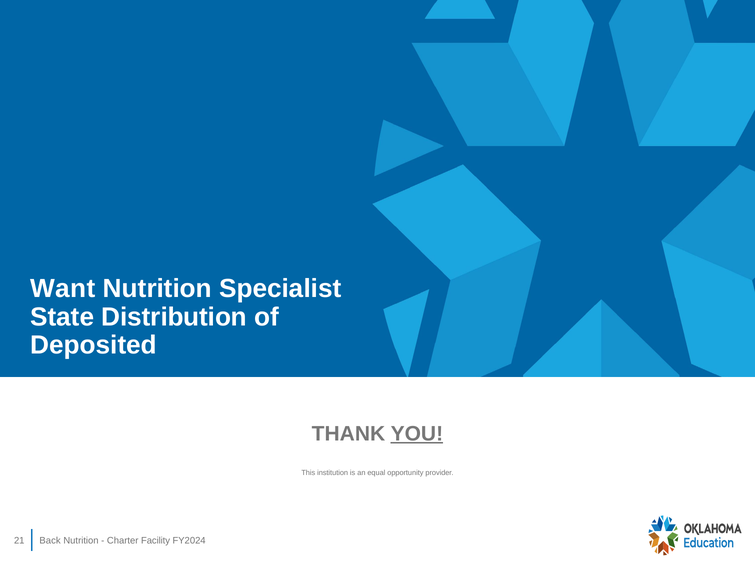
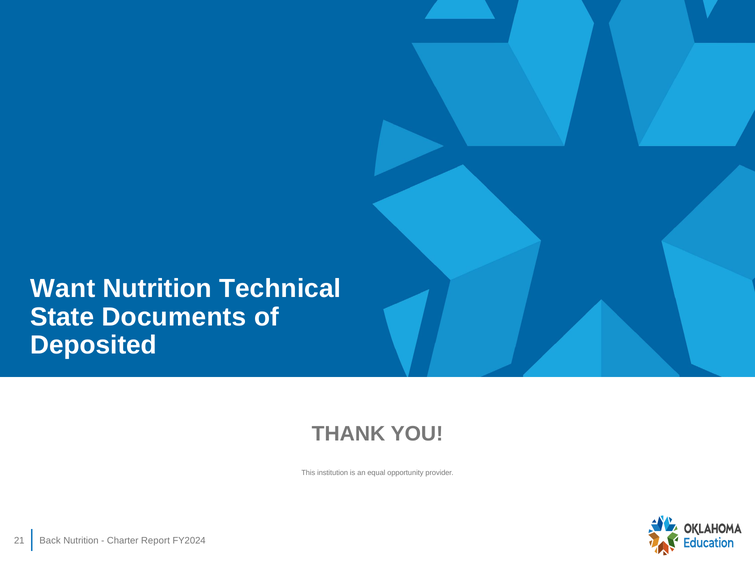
Specialist: Specialist -> Technical
Distribution: Distribution -> Documents
YOU underline: present -> none
Facility: Facility -> Report
